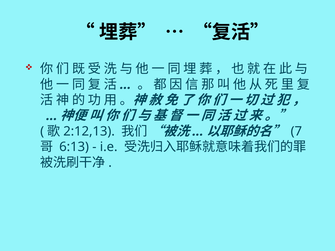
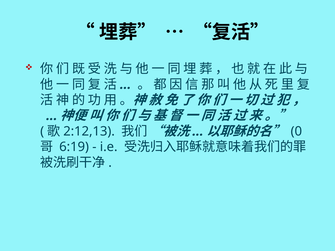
7: 7 -> 0
6:13: 6:13 -> 6:19
